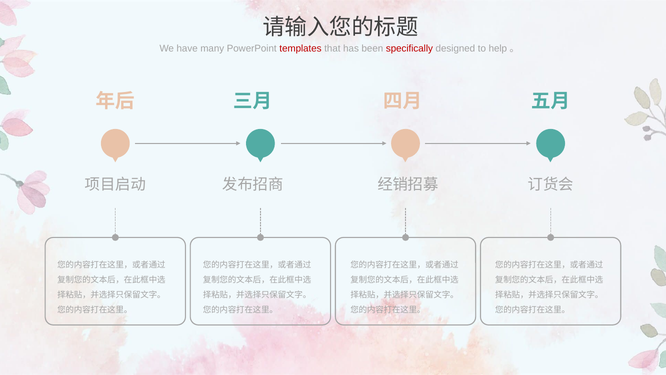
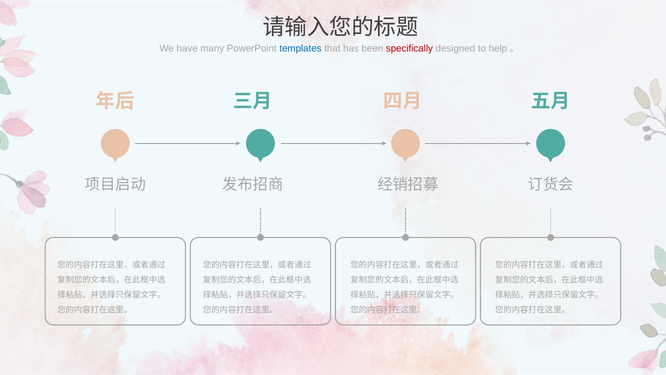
templates colour: red -> blue
